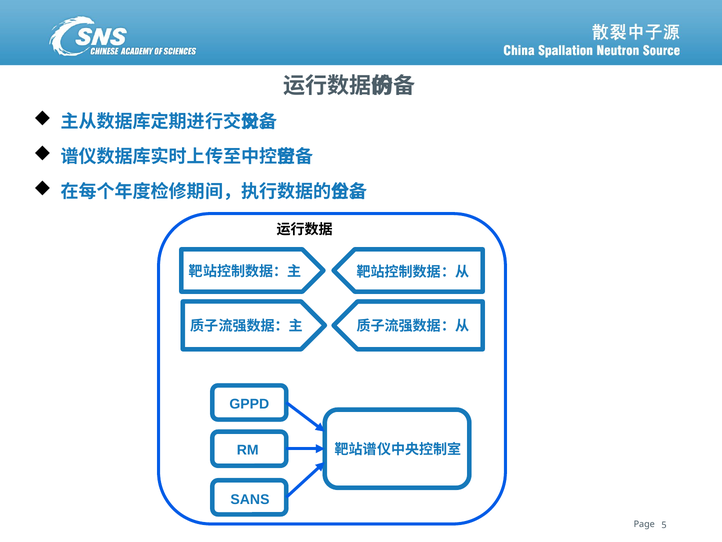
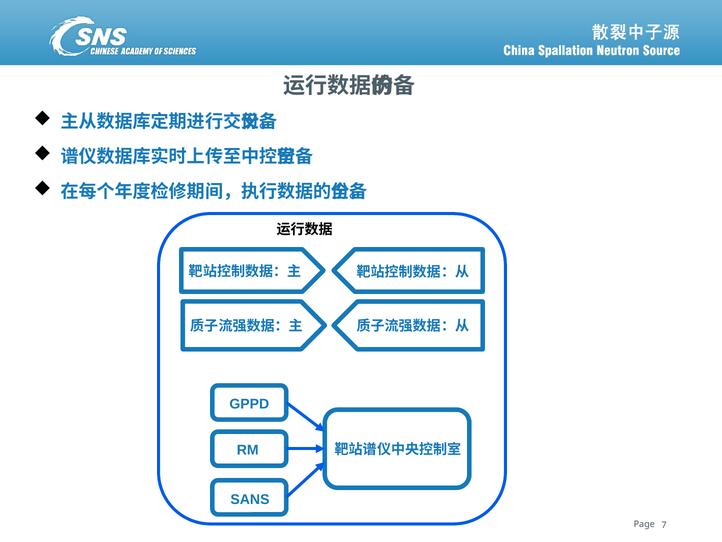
5: 5 -> 7
